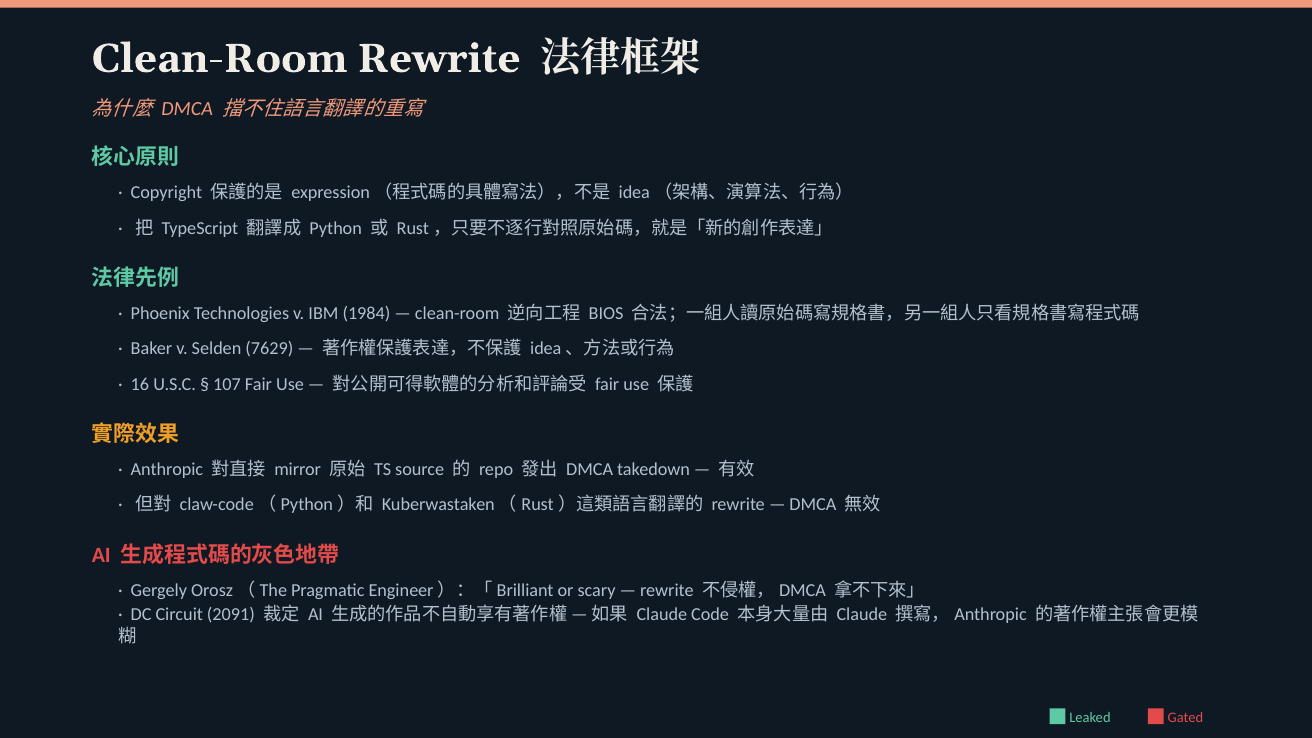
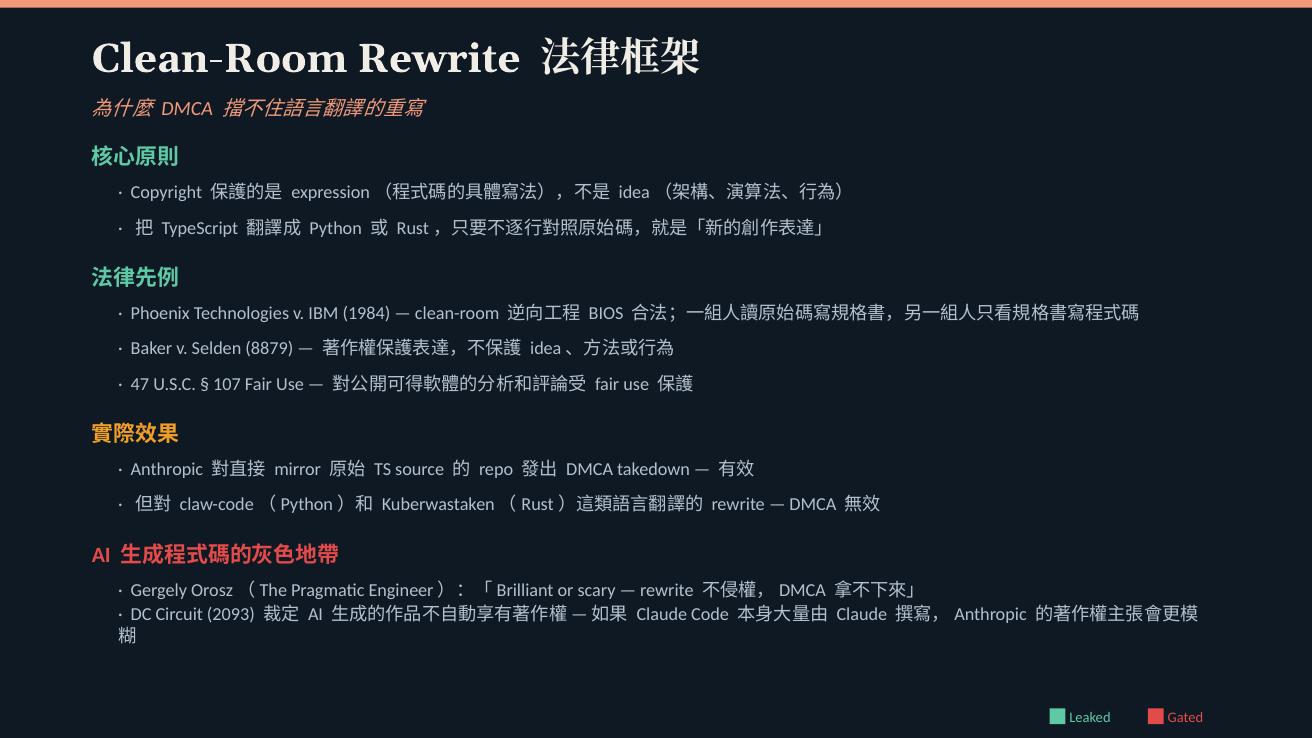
7629: 7629 -> 8879
16: 16 -> 47
2091: 2091 -> 2093
